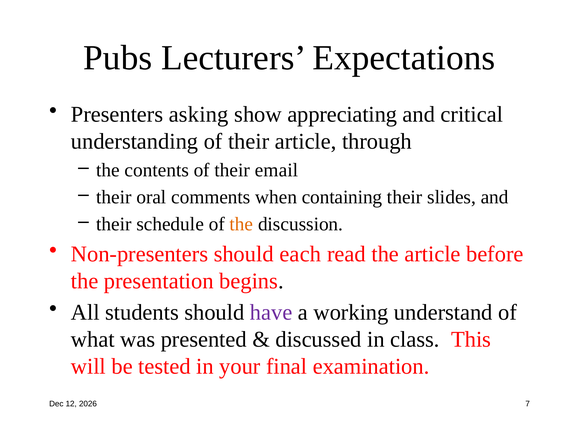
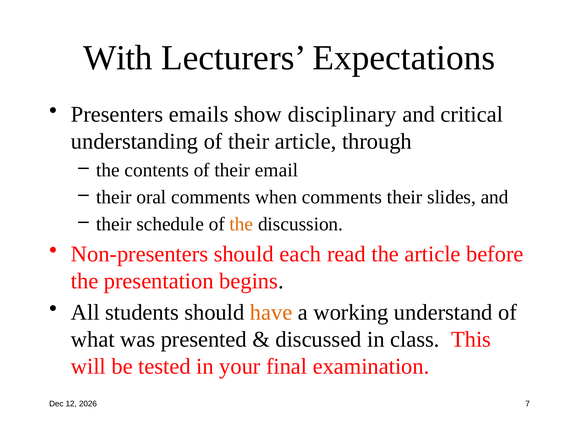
Pubs: Pubs -> With
asking: asking -> emails
appreciating: appreciating -> disciplinary
when containing: containing -> comments
have colour: purple -> orange
